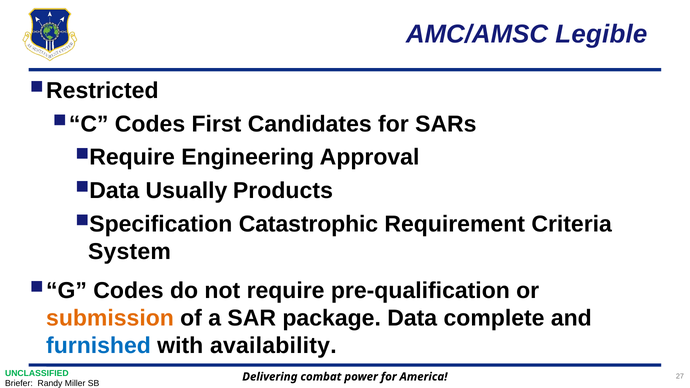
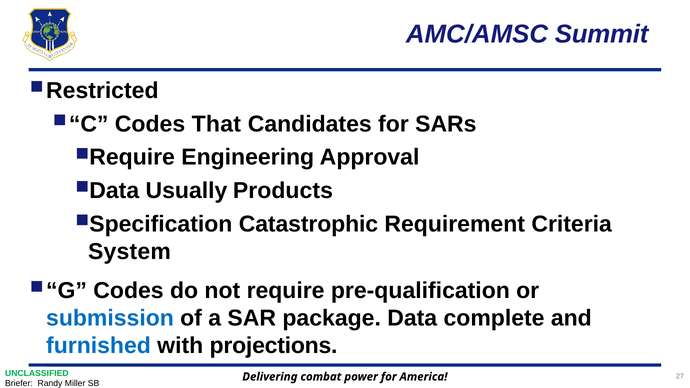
Legible: Legible -> Summit
First: First -> That
submission colour: orange -> blue
availability: availability -> projections
